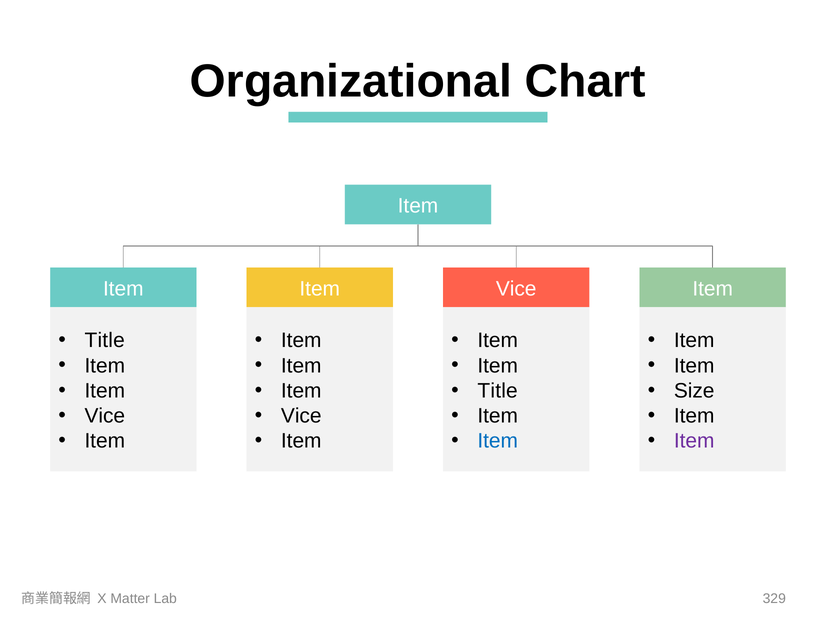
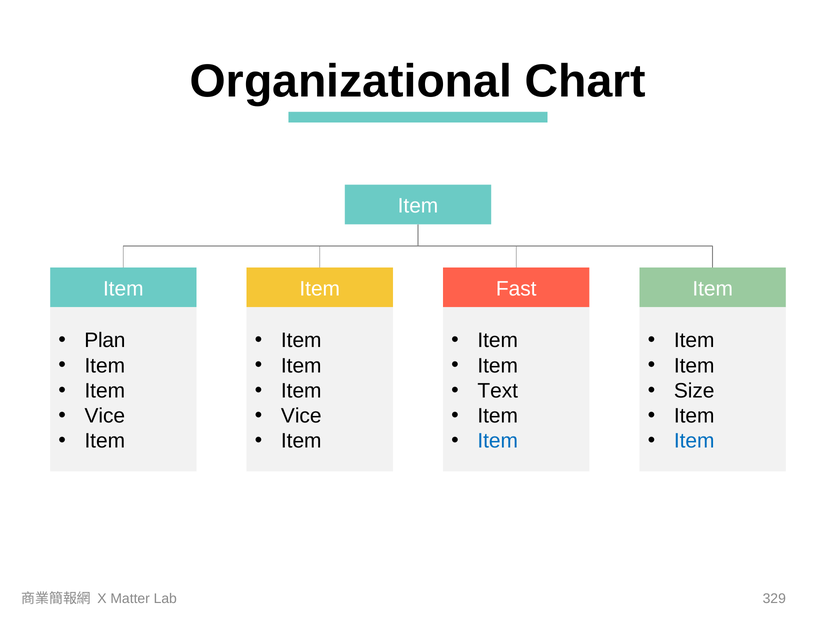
Vice at (516, 289): Vice -> Fast
Title at (105, 341): Title -> Plan
Title at (498, 391): Title -> Text
Item at (694, 441) colour: purple -> blue
